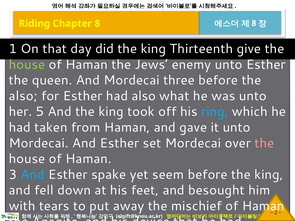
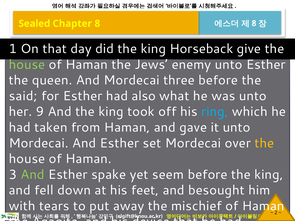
Riding: Riding -> Sealed
Thirteenth: Thirteenth -> Horseback
also at (23, 96): also -> said
5: 5 -> 9
the at (264, 143) colour: pink -> yellow
And at (33, 175) colour: light blue -> light green
